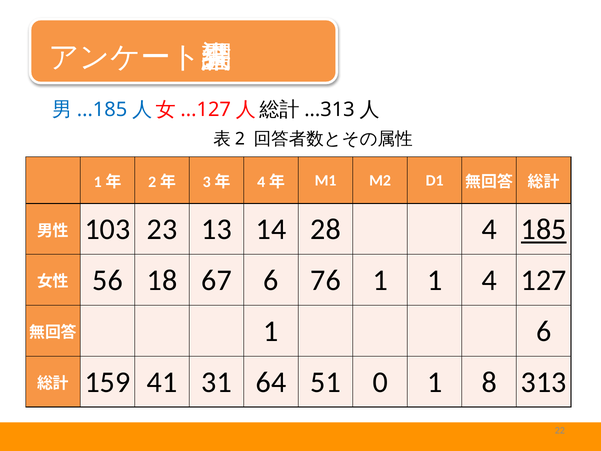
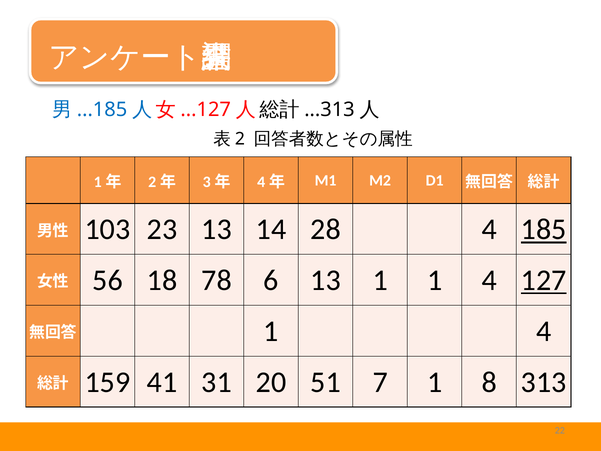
67: 67 -> 78
6 76: 76 -> 13
127 underline: none -> present
6 at (544, 331): 6 -> 4
64: 64 -> 20
0: 0 -> 7
